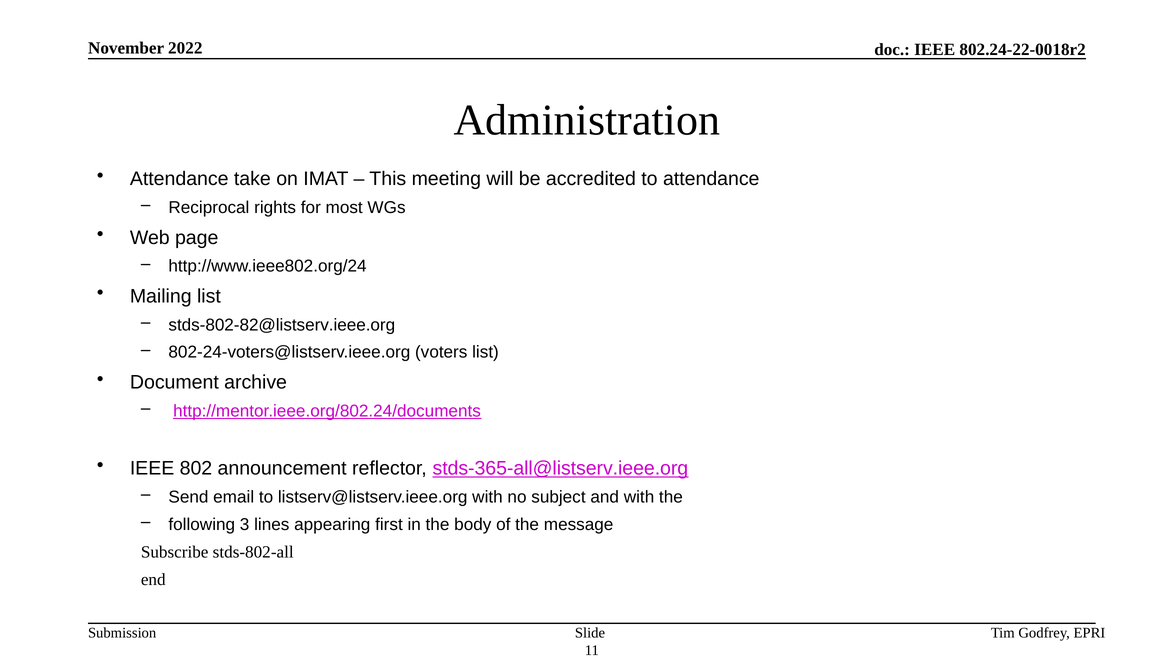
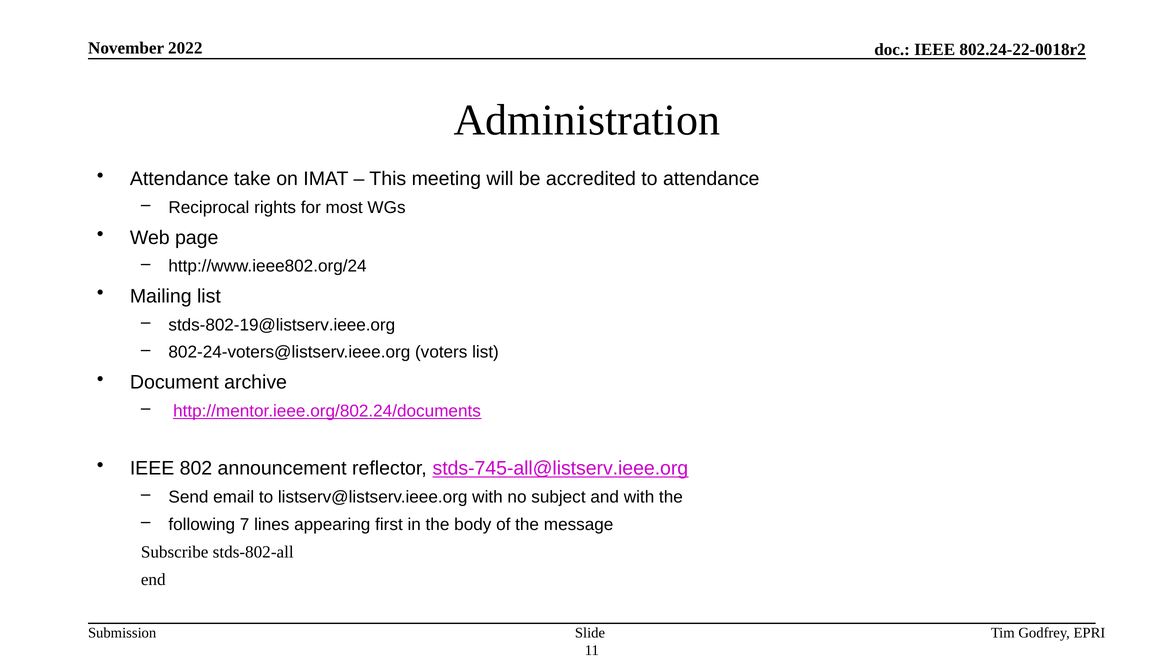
stds-802-82@listserv.ieee.org: stds-802-82@listserv.ieee.org -> stds-802-19@listserv.ieee.org
stds-365-all@listserv.ieee.org: stds-365-all@listserv.ieee.org -> stds-745-all@listserv.ieee.org
3: 3 -> 7
